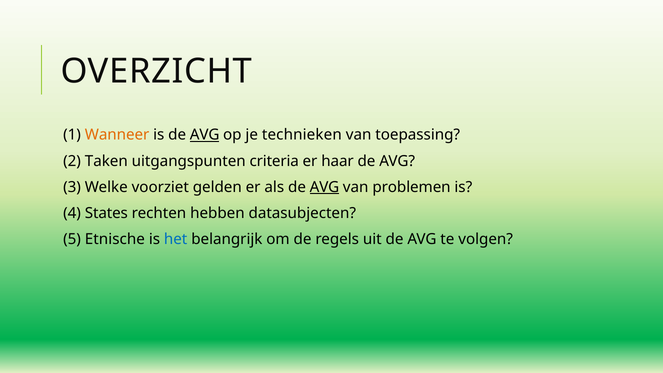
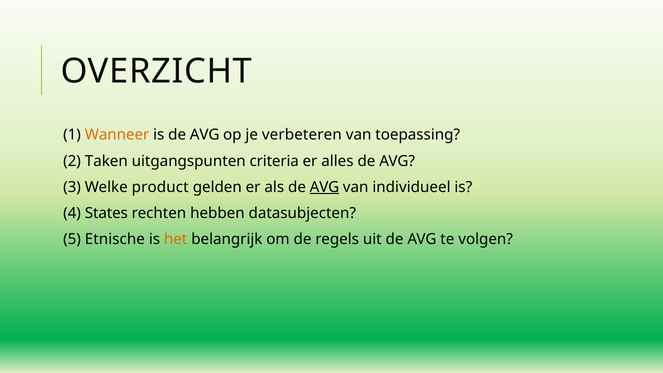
AVG at (205, 135) underline: present -> none
technieken: technieken -> verbeteren
haar: haar -> alles
voorziet: voorziet -> product
problemen: problemen -> individueel
het colour: blue -> orange
